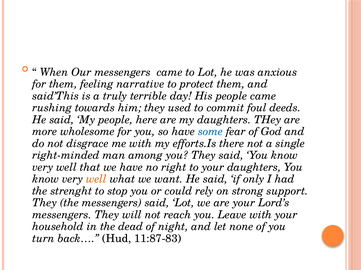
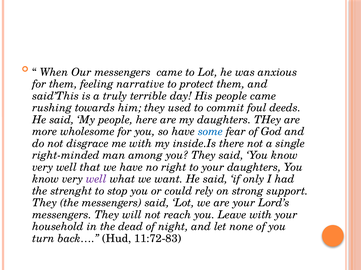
efforts.Is: efforts.Is -> inside.Is
well at (96, 180) colour: orange -> purple
11:87-83: 11:87-83 -> 11:72-83
